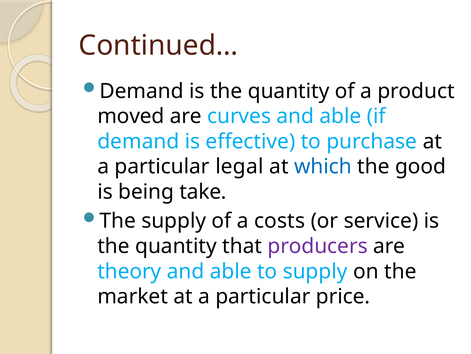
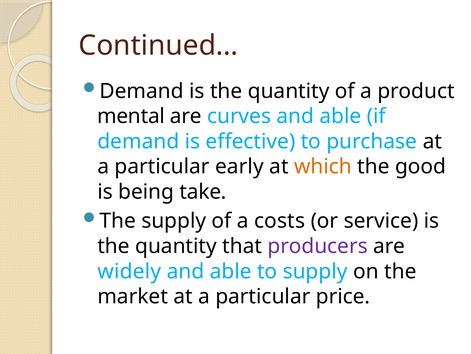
moved: moved -> mental
legal: legal -> early
which colour: blue -> orange
theory: theory -> widely
